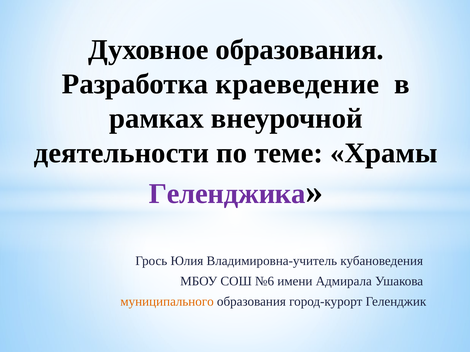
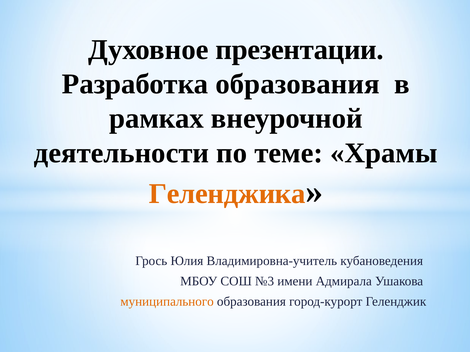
Духовное образования: образования -> презентации
Разработка краеведение: краеведение -> образования
Геленджика colour: purple -> orange
№6: №6 -> №3
